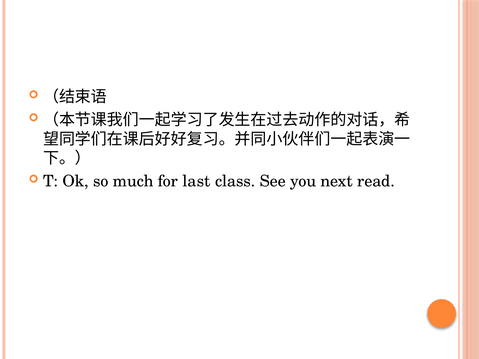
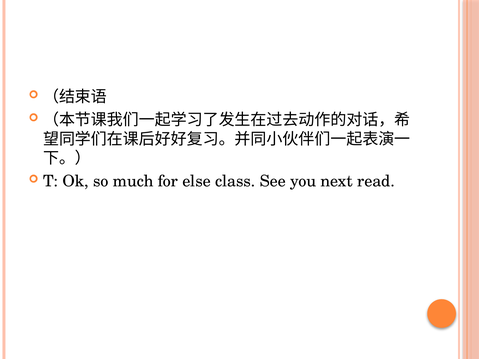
last: last -> else
